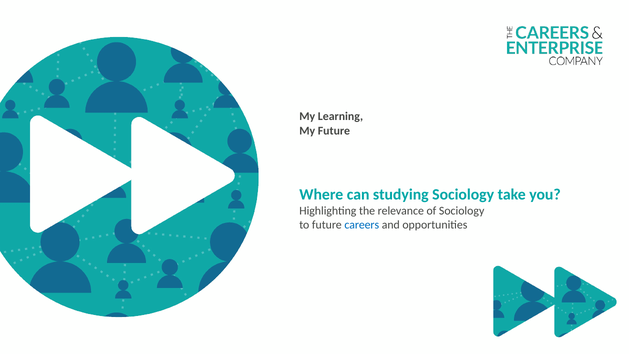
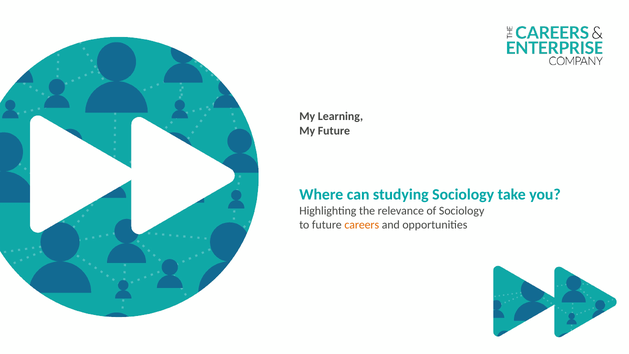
careers colour: blue -> orange
